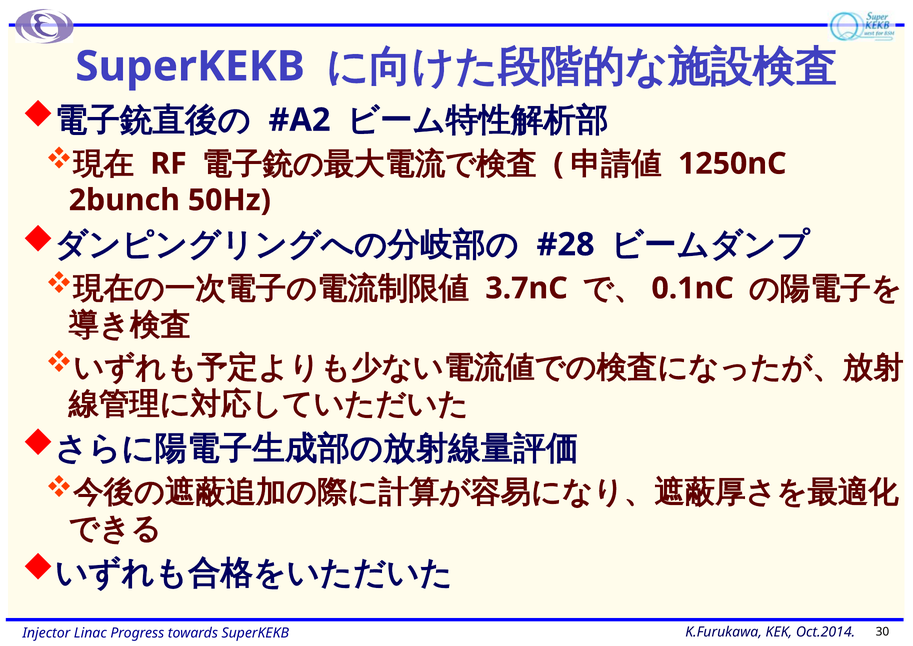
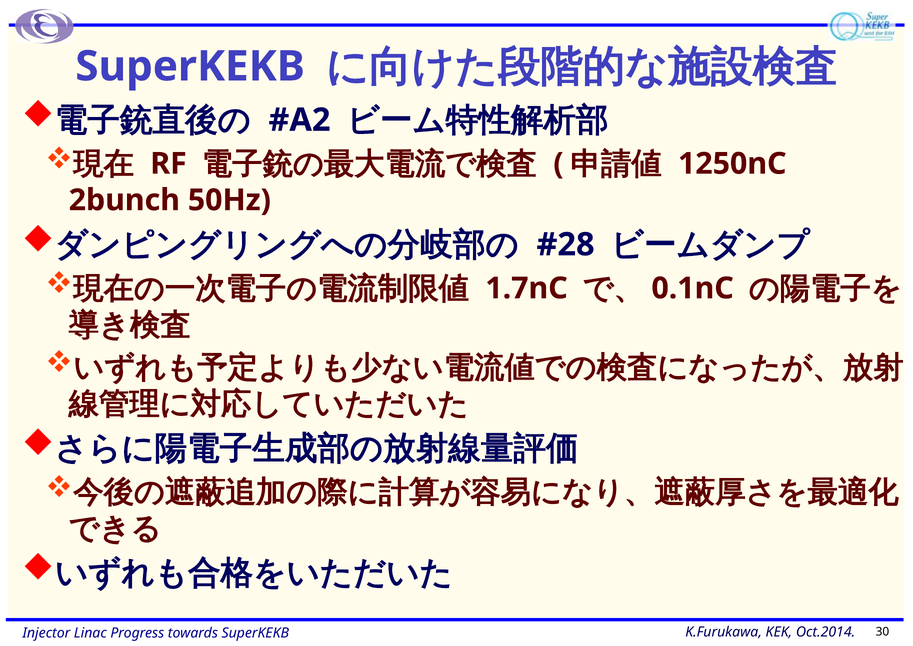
3.7nC: 3.7nC -> 1.7nC
